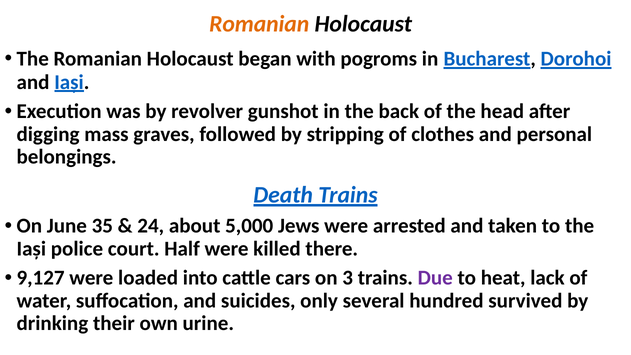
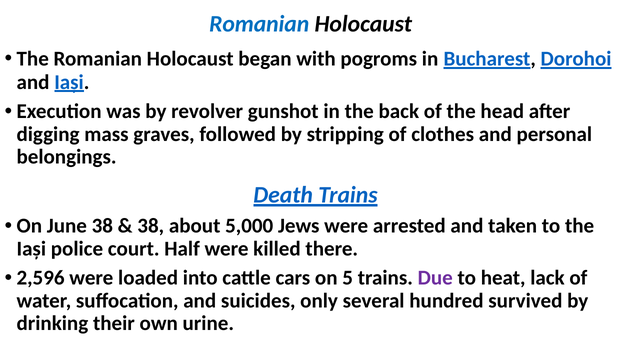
Romanian at (259, 24) colour: orange -> blue
June 35: 35 -> 38
24 at (151, 226): 24 -> 38
9,127: 9,127 -> 2,596
3: 3 -> 5
